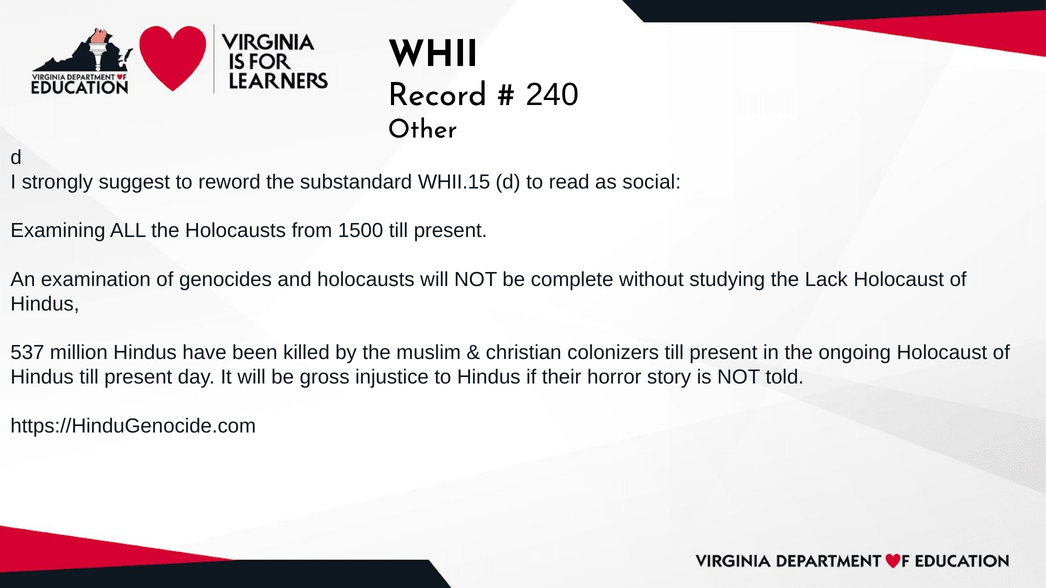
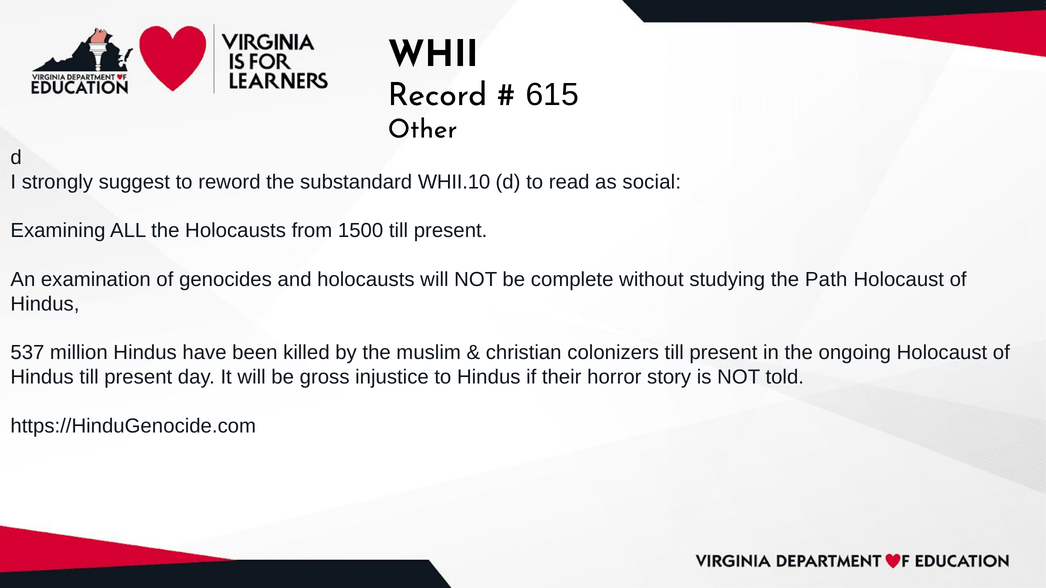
240: 240 -> 615
WHII.15: WHII.15 -> WHII.10
Lack: Lack -> Path
